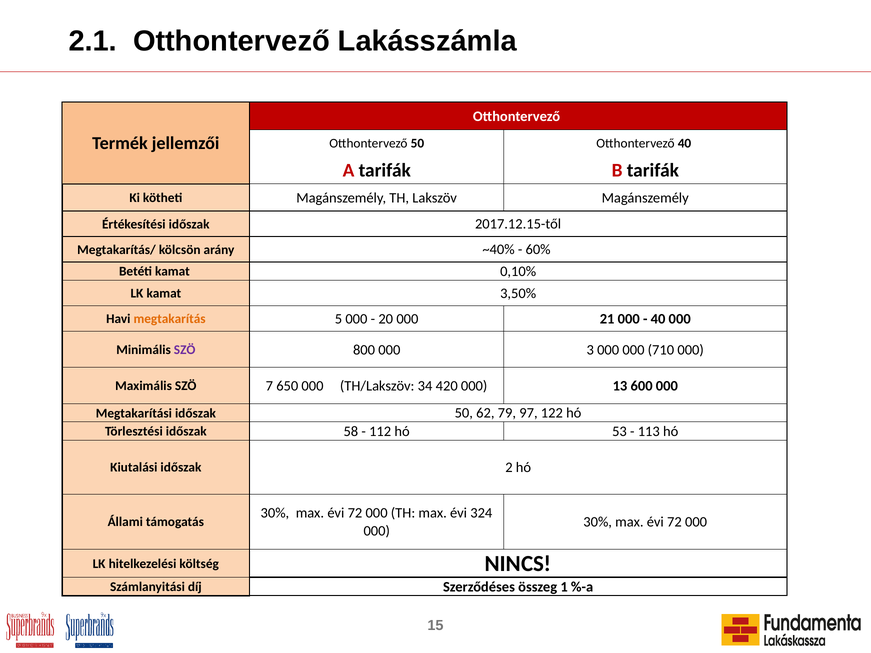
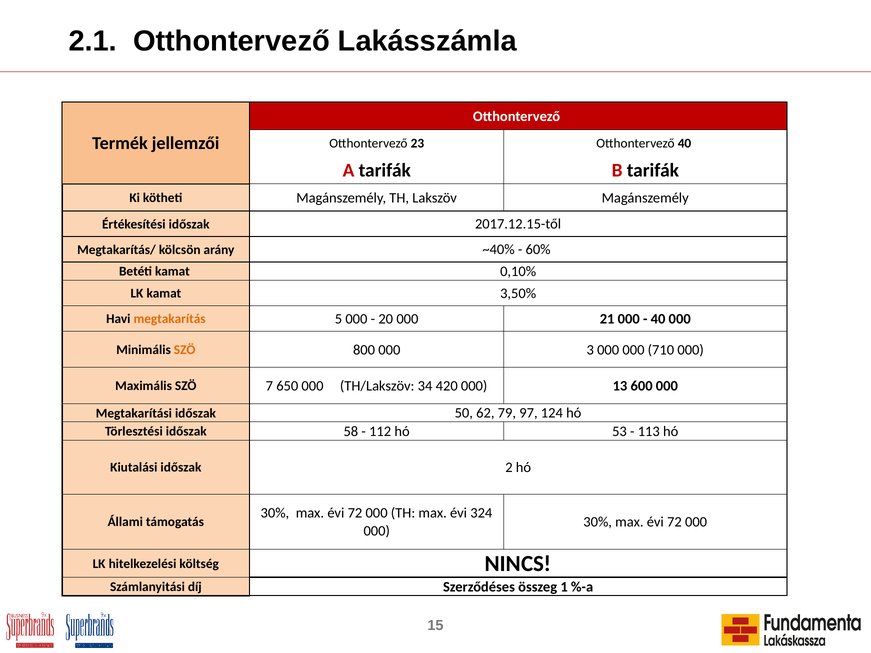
Otthontervező 50: 50 -> 23
SZÖ at (185, 350) colour: purple -> orange
122: 122 -> 124
